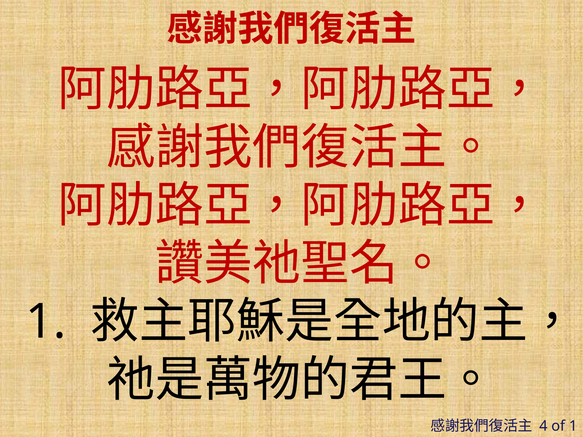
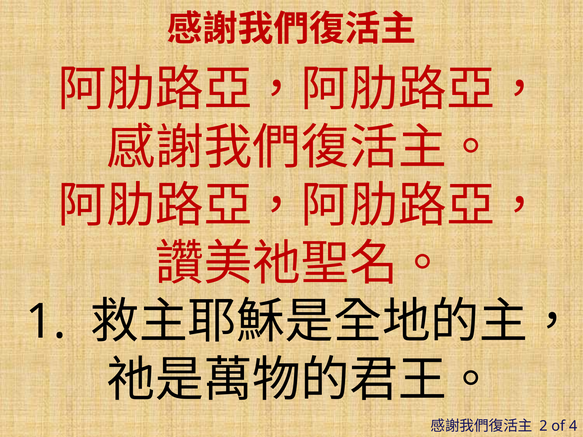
4: 4 -> 2
of 1: 1 -> 4
